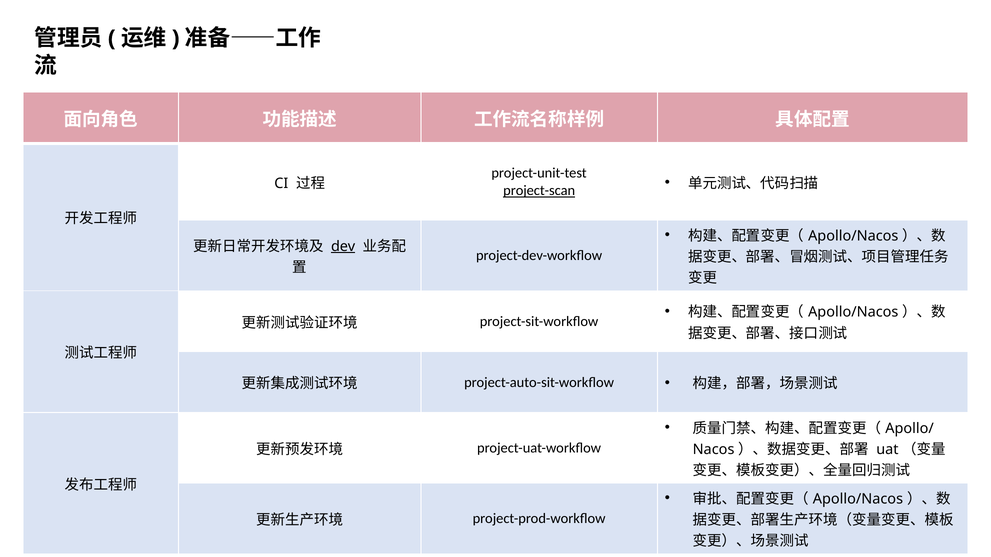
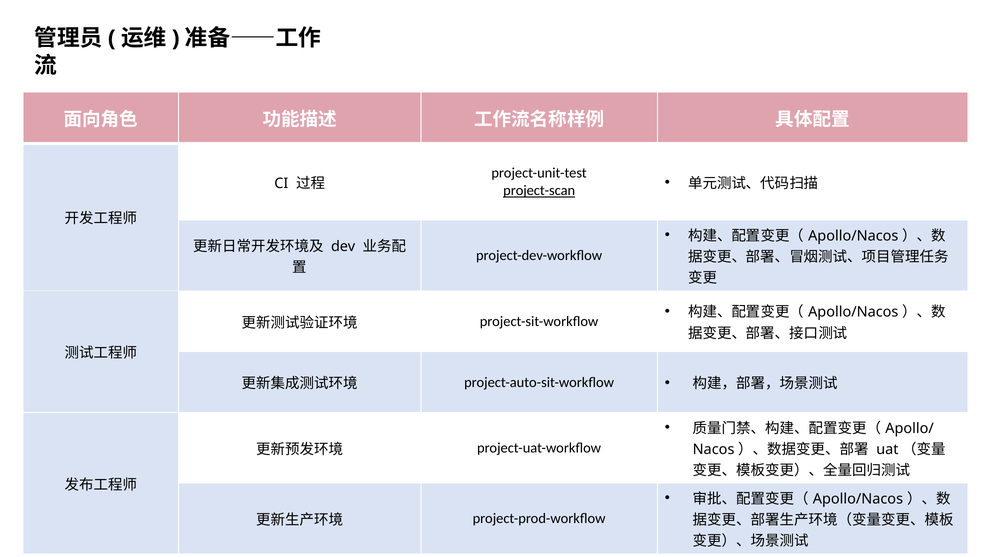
dev underline: present -> none
